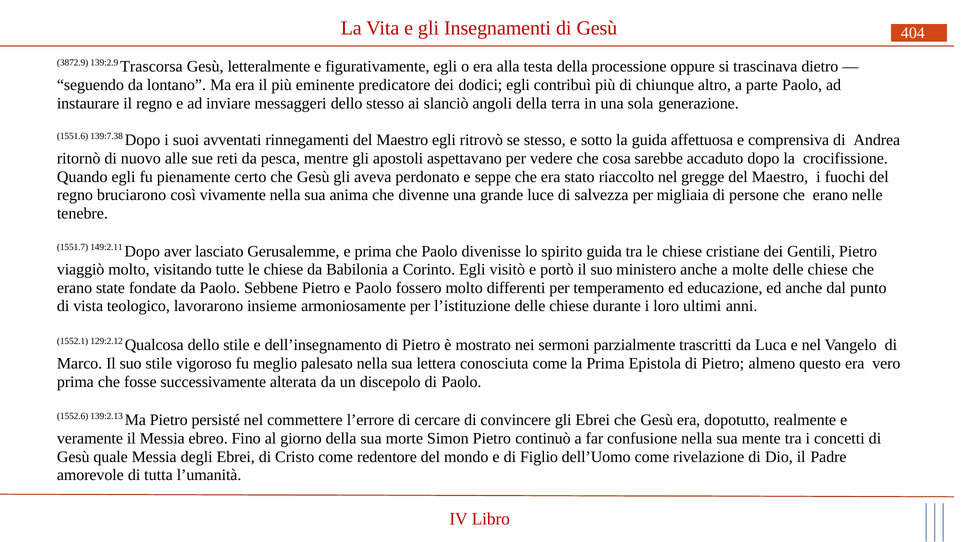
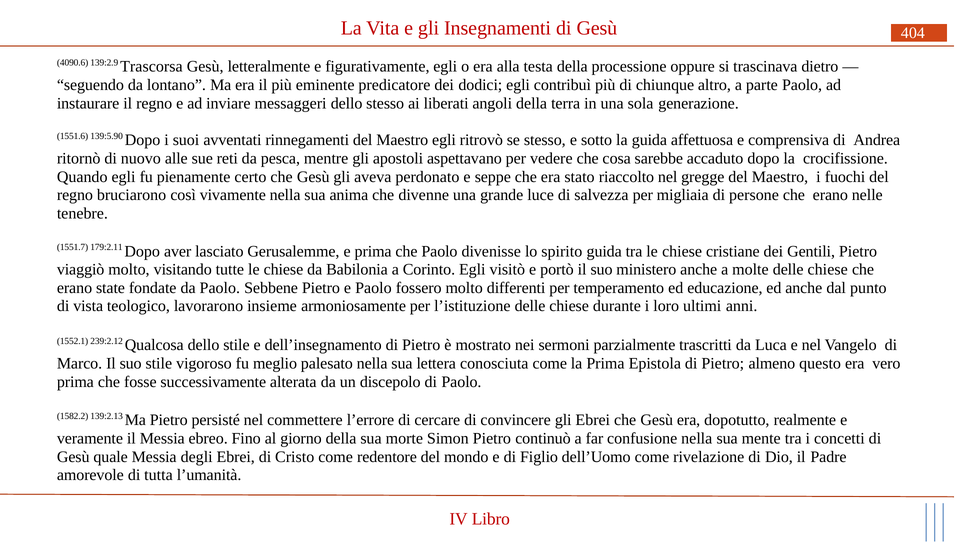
3872.9: 3872.9 -> 4090.6
slanciò: slanciò -> liberati
139:7.38: 139:7.38 -> 139:5.90
149:2.11: 149:2.11 -> 179:2.11
129:2.12: 129:2.12 -> 239:2.12
1552.6: 1552.6 -> 1582.2
